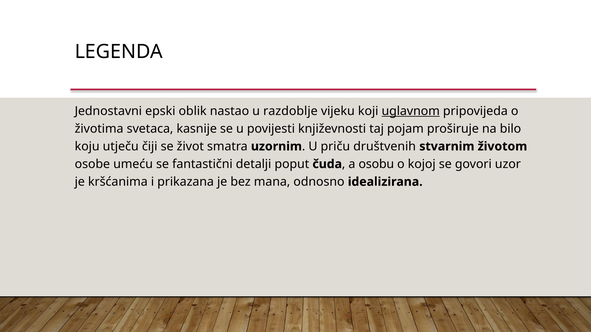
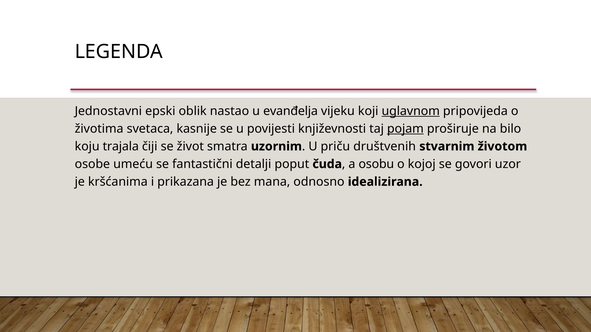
razdoblje: razdoblje -> evanđelja
pojam underline: none -> present
utječu: utječu -> trajala
